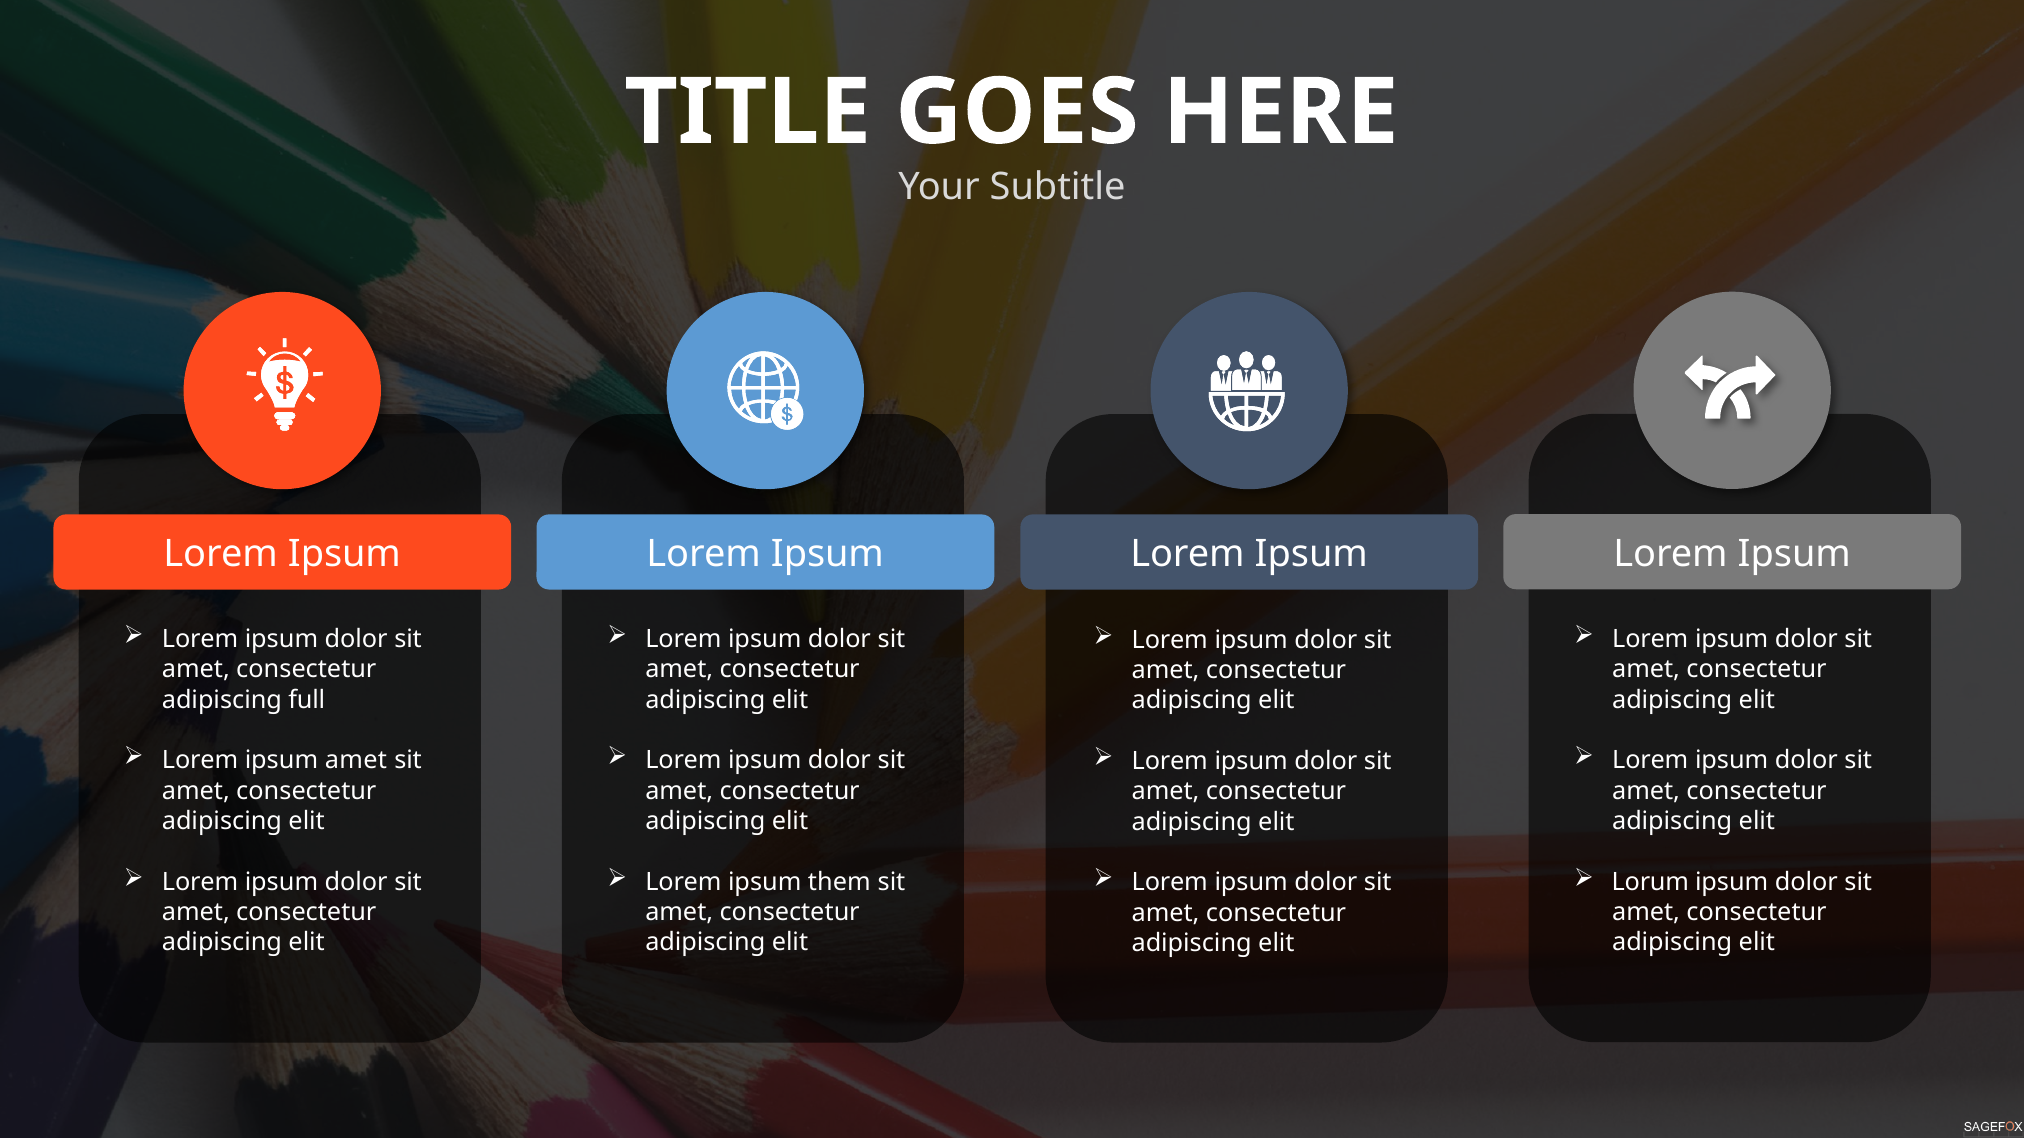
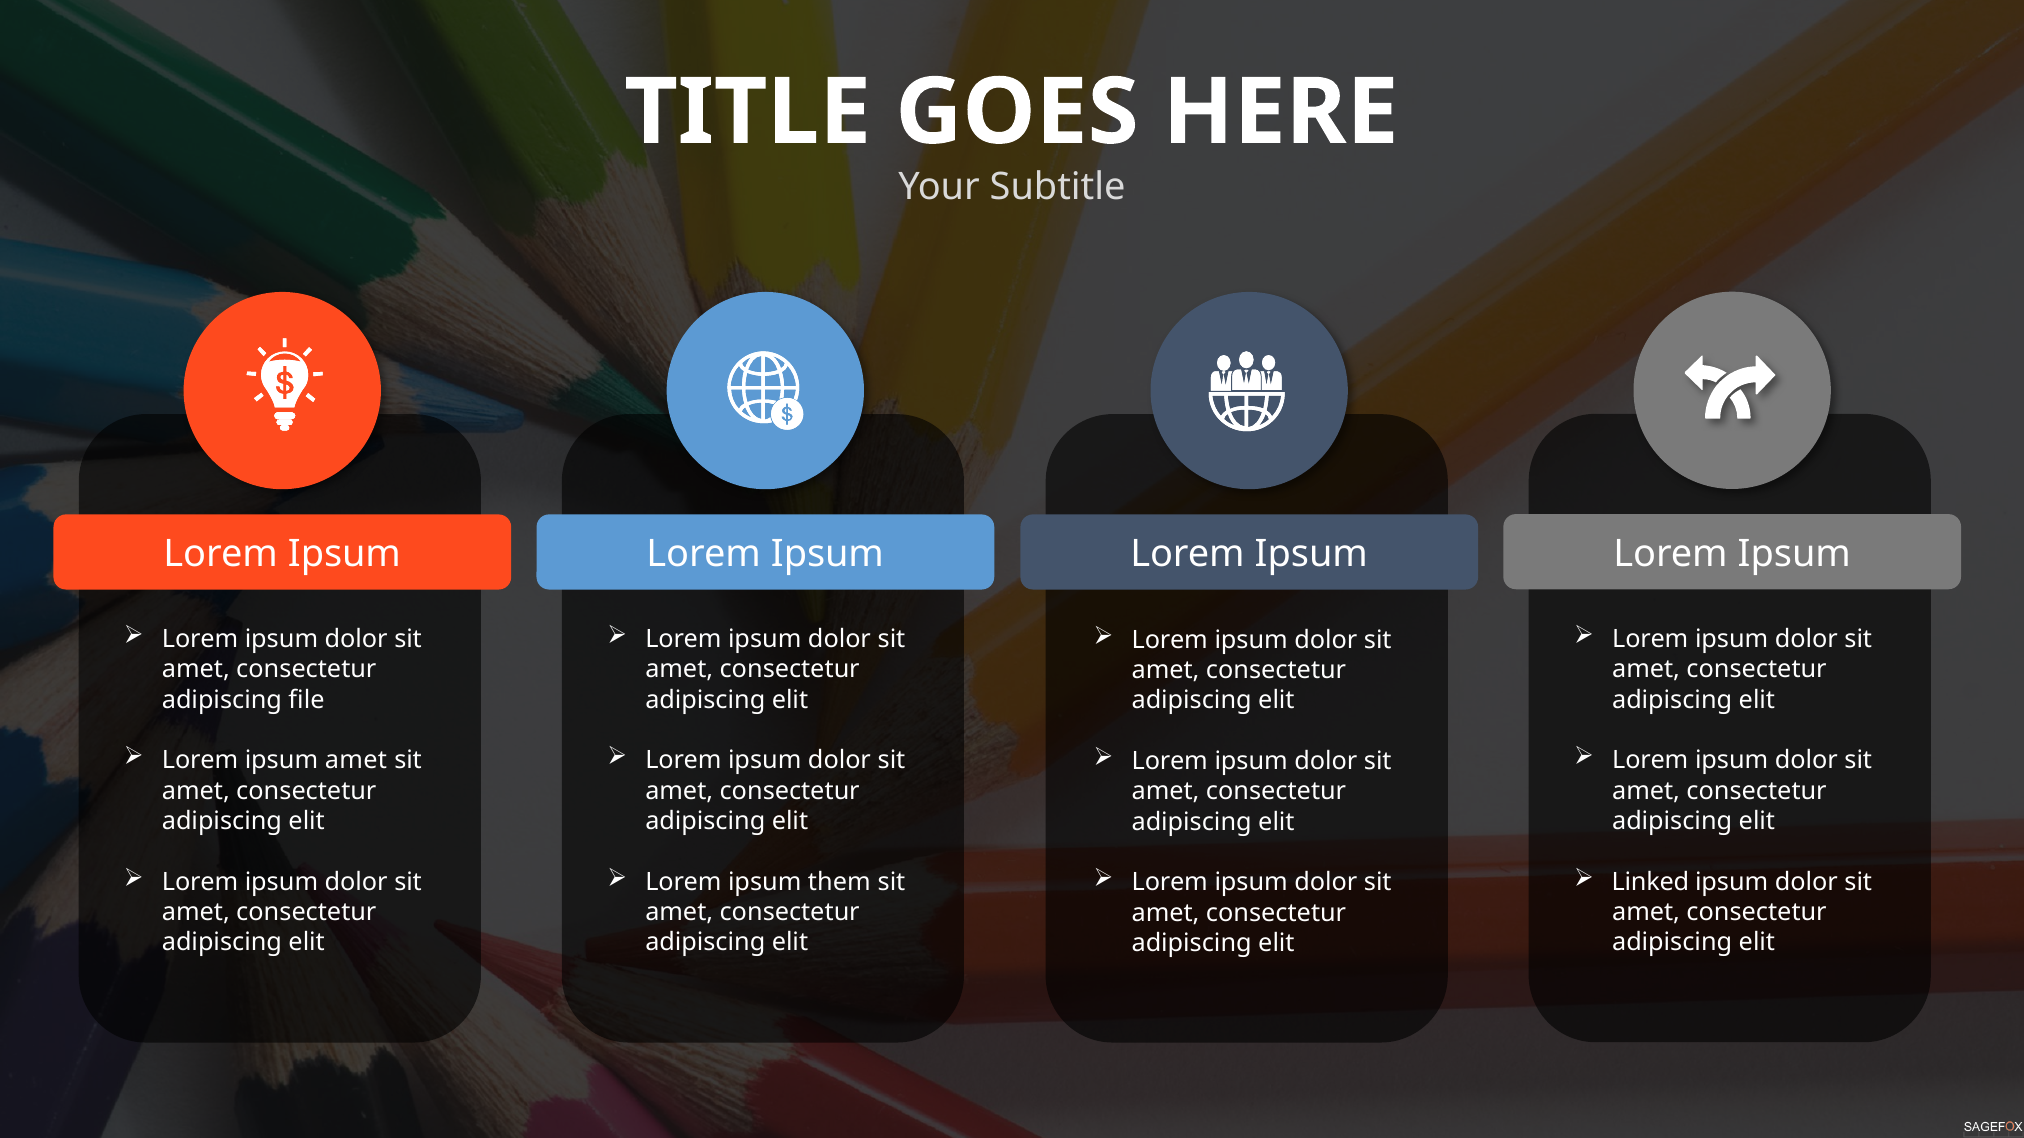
full: full -> file
Lorum: Lorum -> Linked
